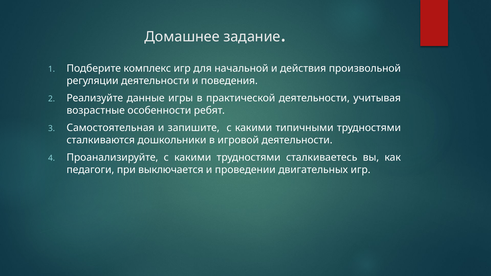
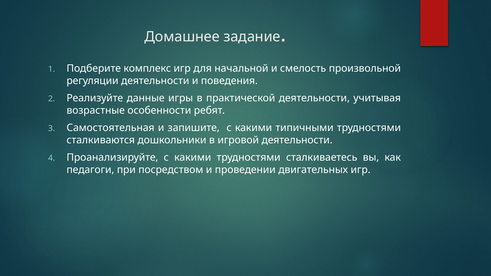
действия: действия -> смелость
выключается: выключается -> посредством
